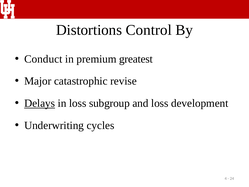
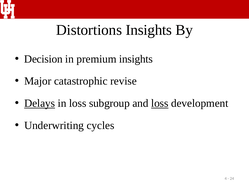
Distortions Control: Control -> Insights
Conduct: Conduct -> Decision
premium greatest: greatest -> insights
loss at (160, 103) underline: none -> present
